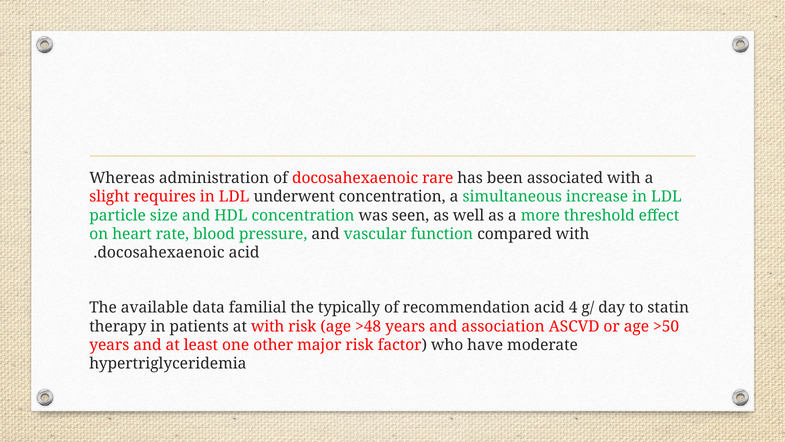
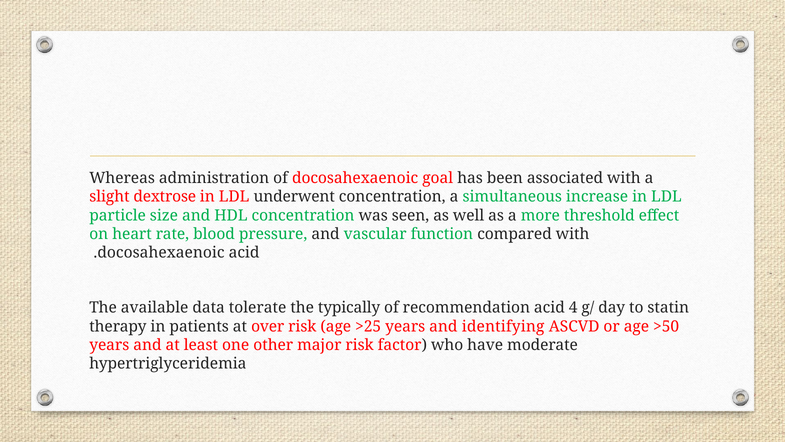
rare: rare -> goal
requires: requires -> dextrose
familial: familial -> tolerate
at with: with -> over
>48: >48 -> >25
association: association -> identifying
